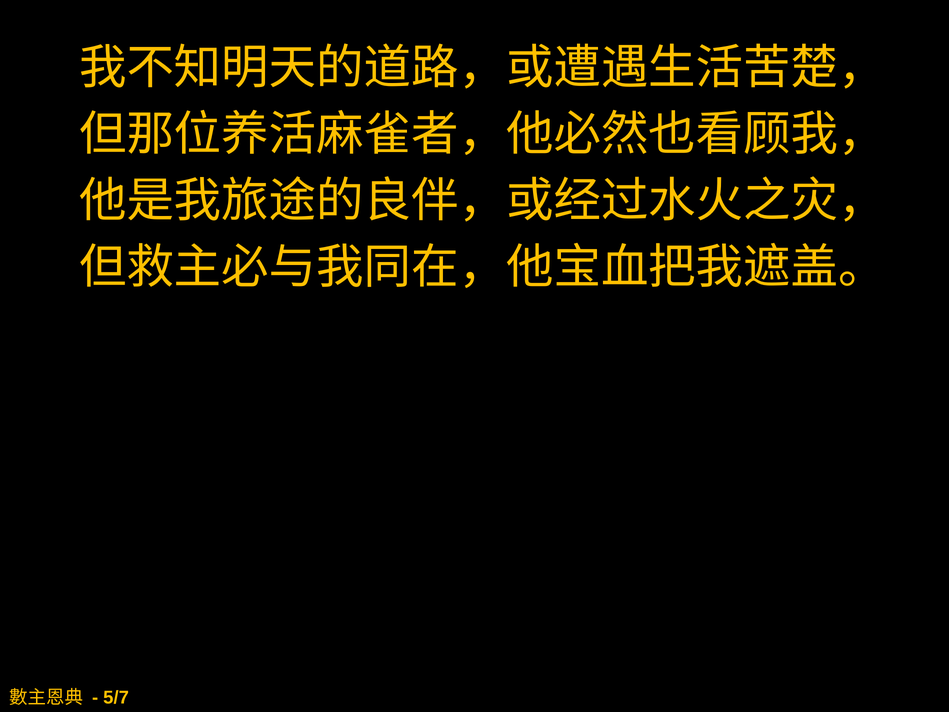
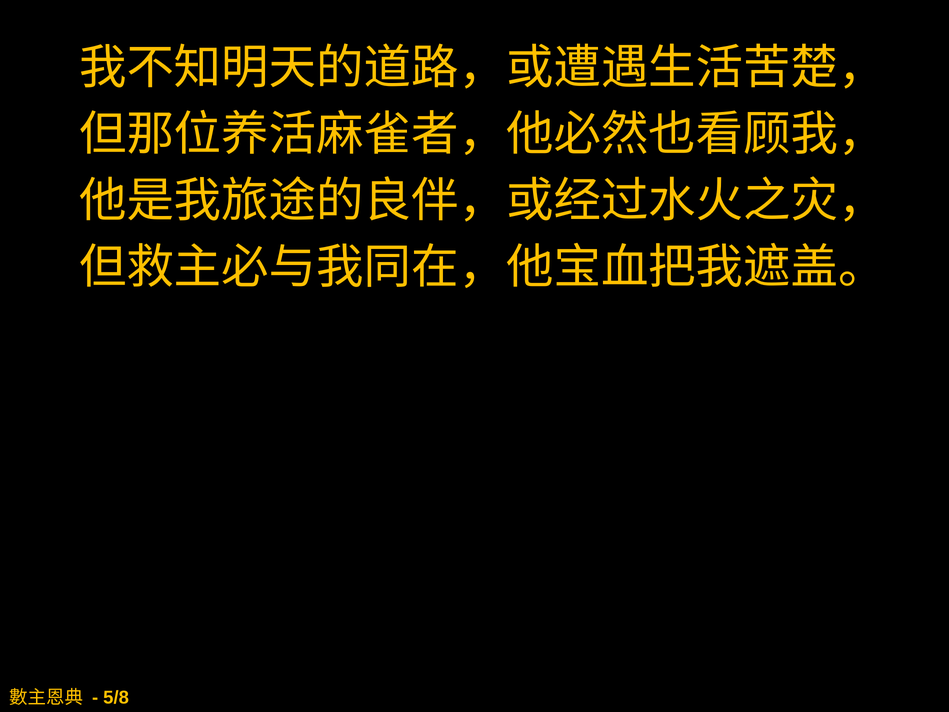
5/7: 5/7 -> 5/8
